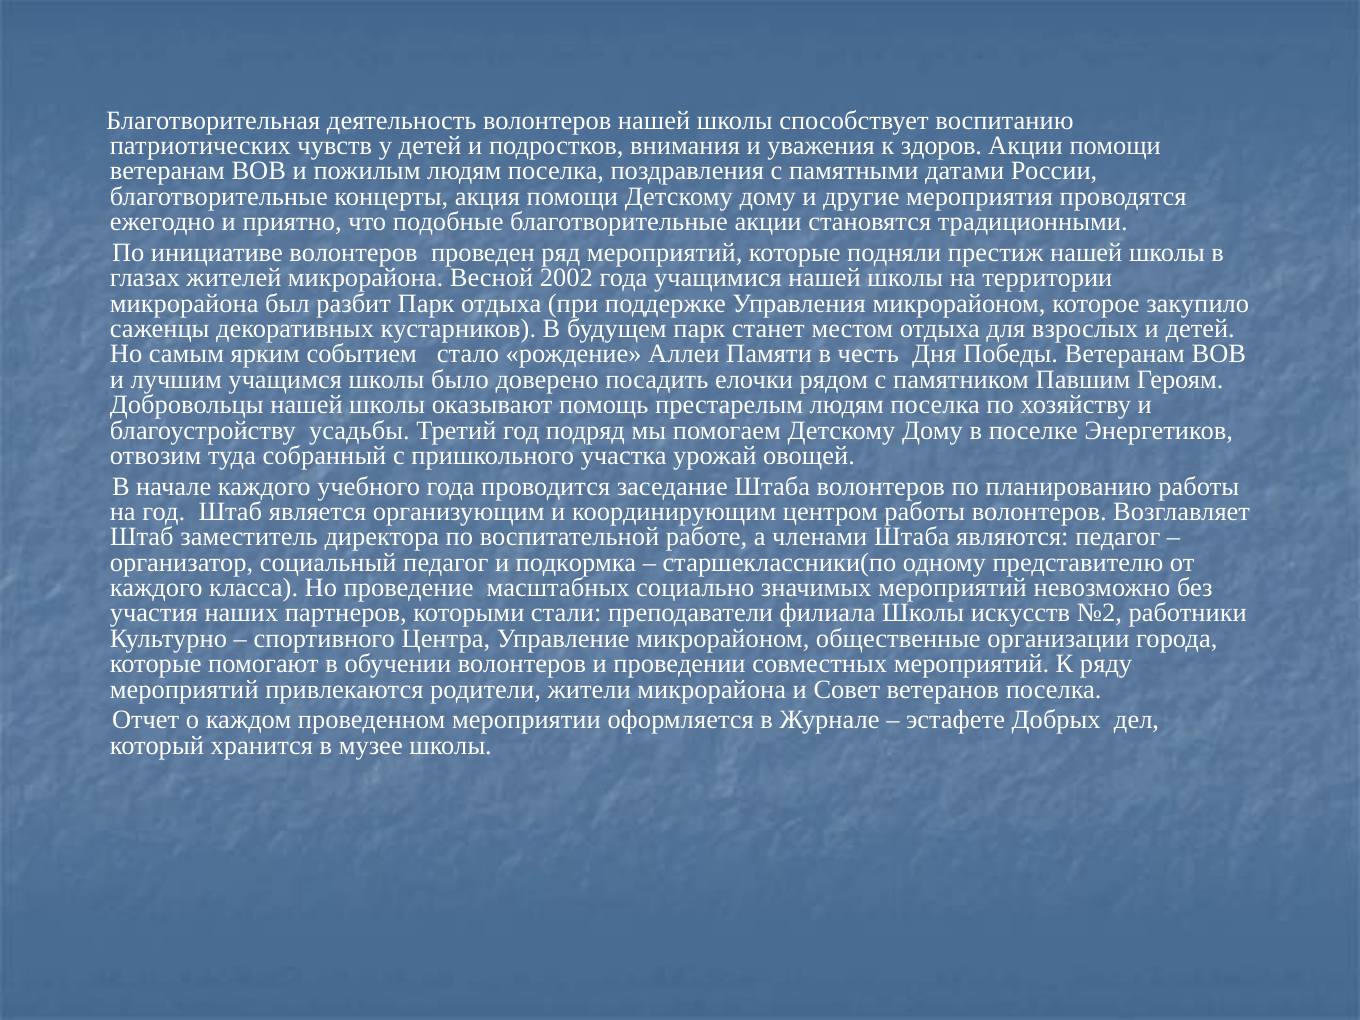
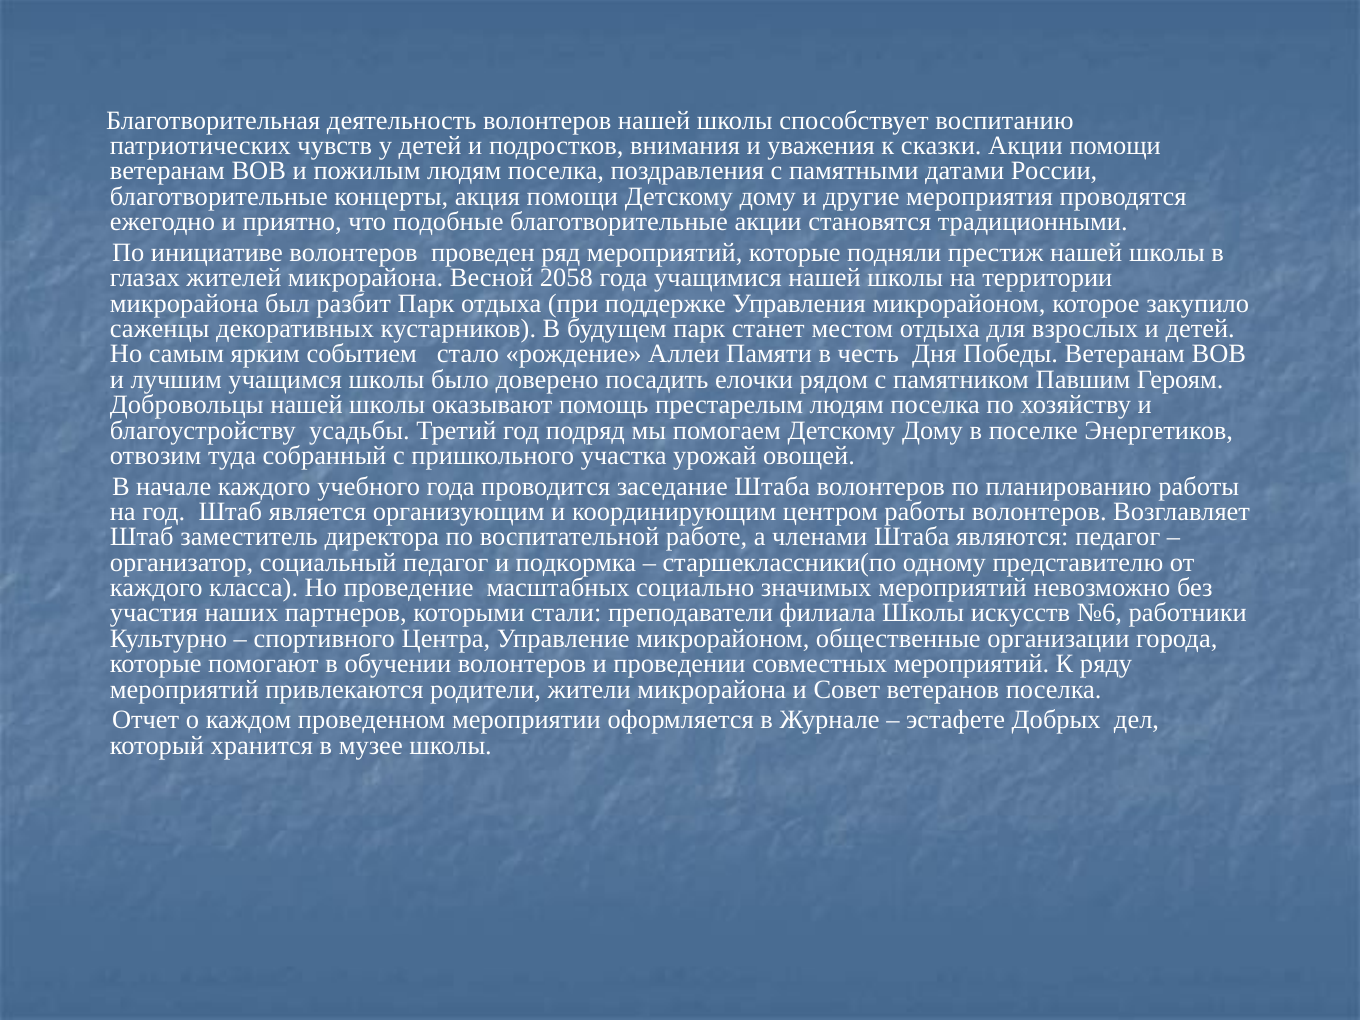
здоров: здоров -> сказки
2002: 2002 -> 2058
№2: №2 -> №6
